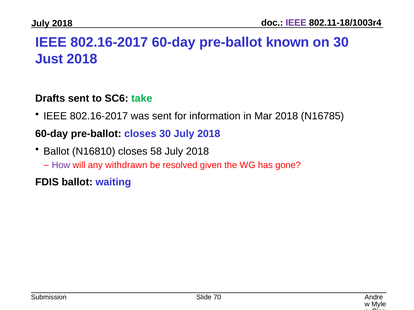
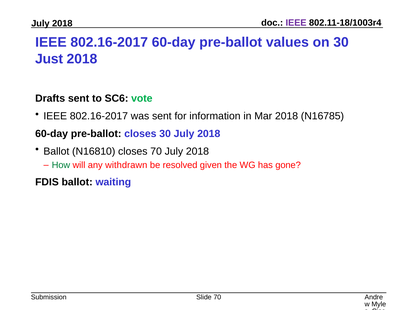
known: known -> values
take: take -> vote
closes 58: 58 -> 70
How colour: purple -> green
